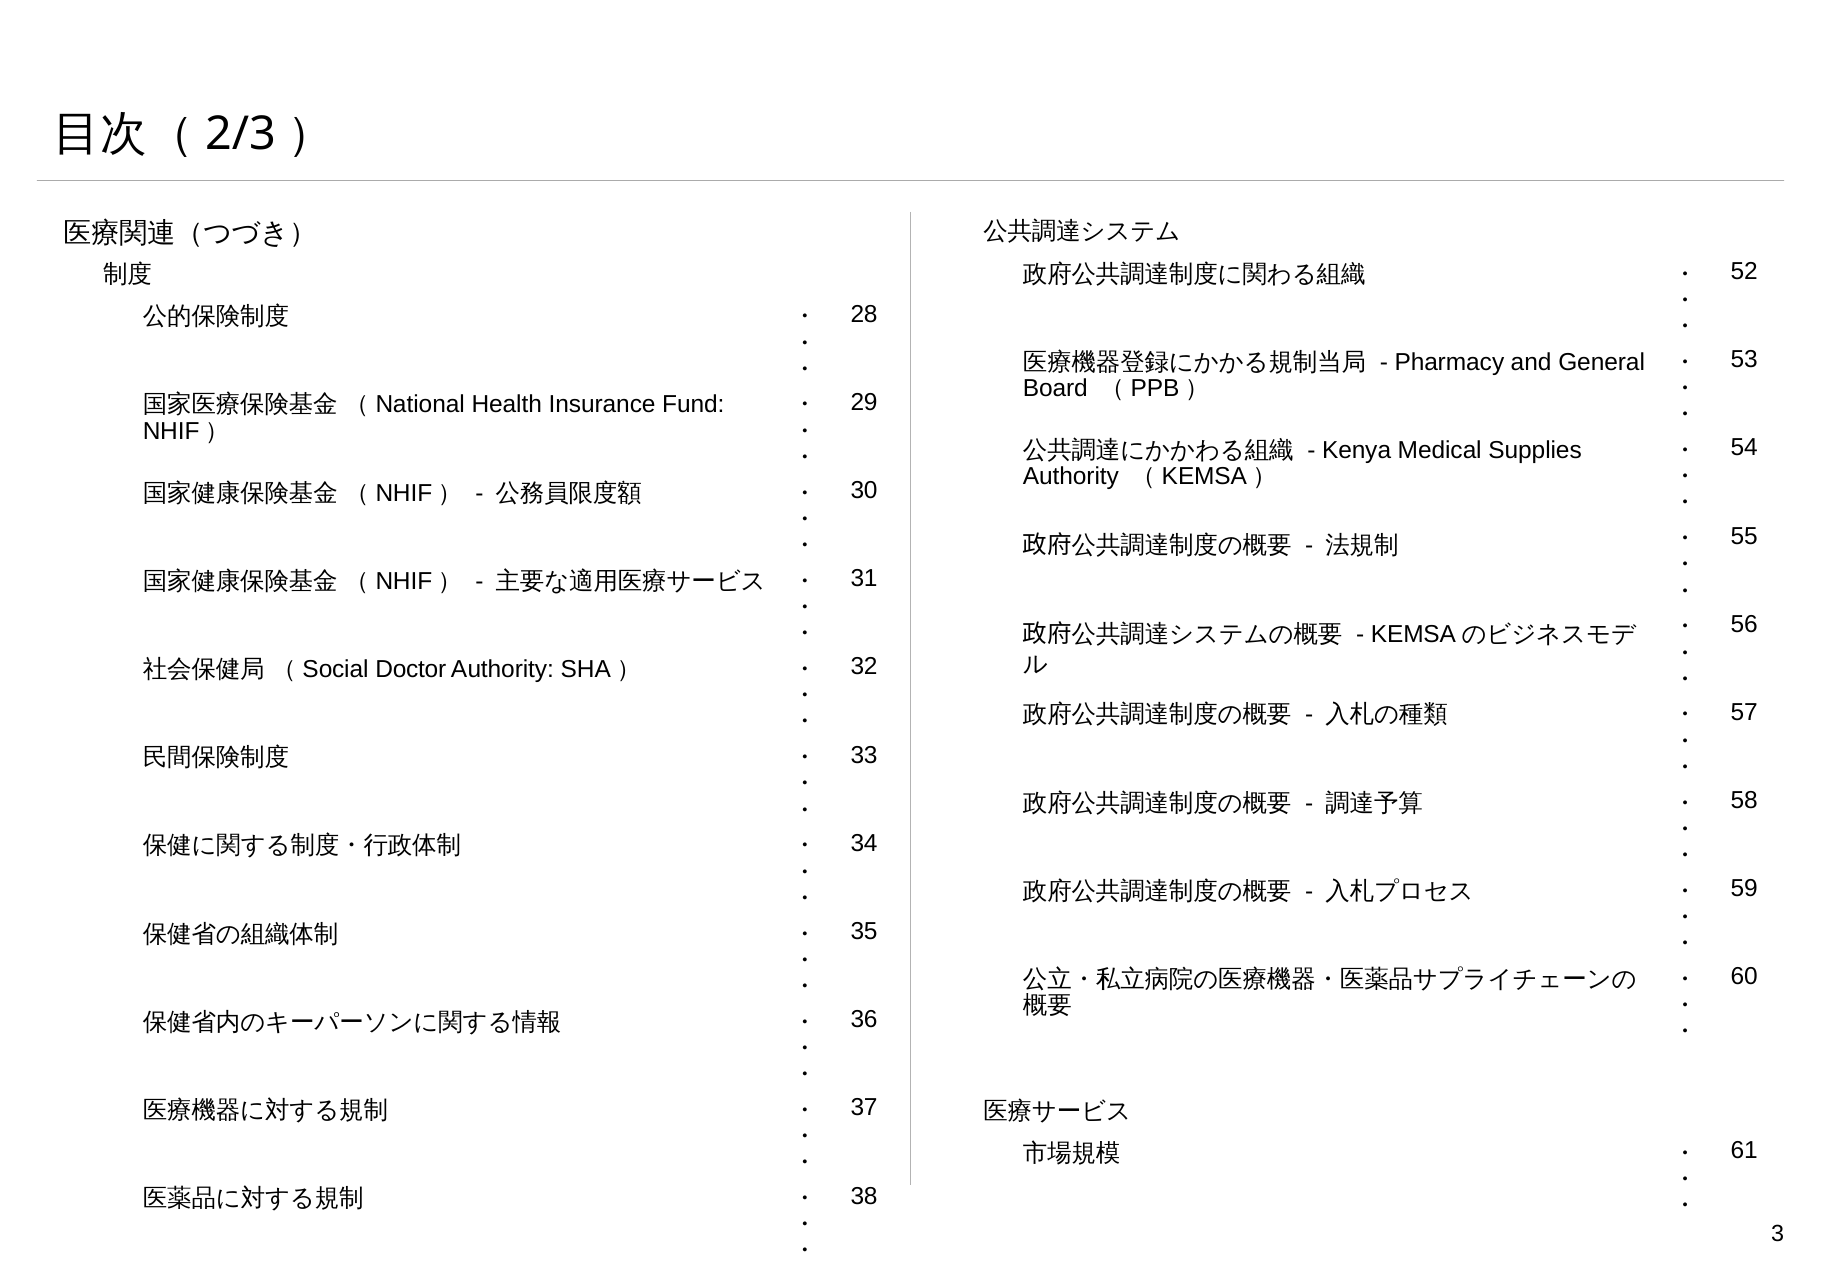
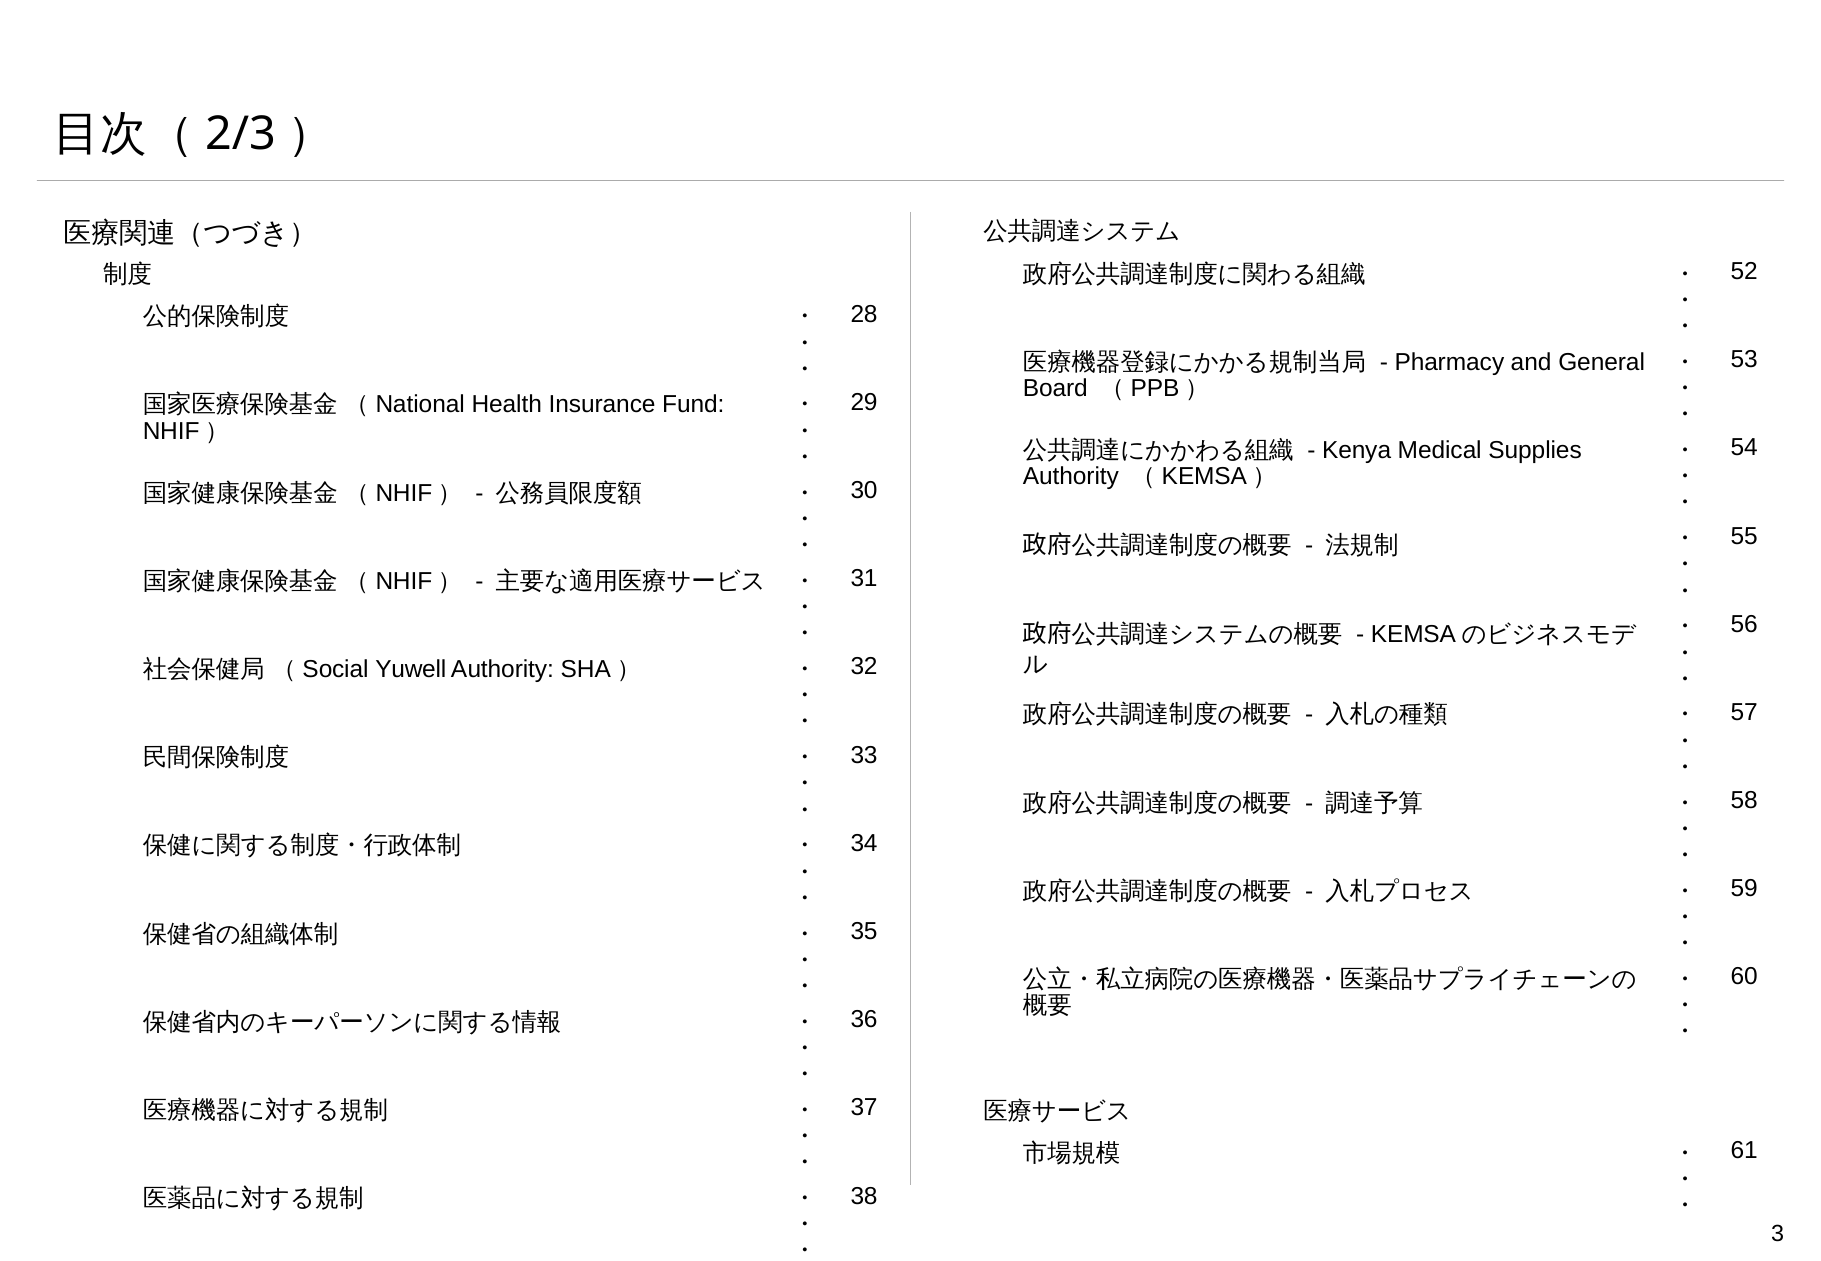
Doctor: Doctor -> Yuwell
